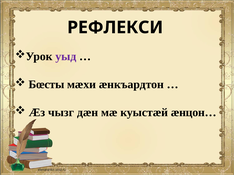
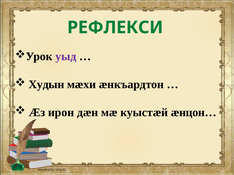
РЕФЛЕКСИ colour: black -> green
Бœсты: Бœсты -> Худын
чызг: чызг -> ирон
